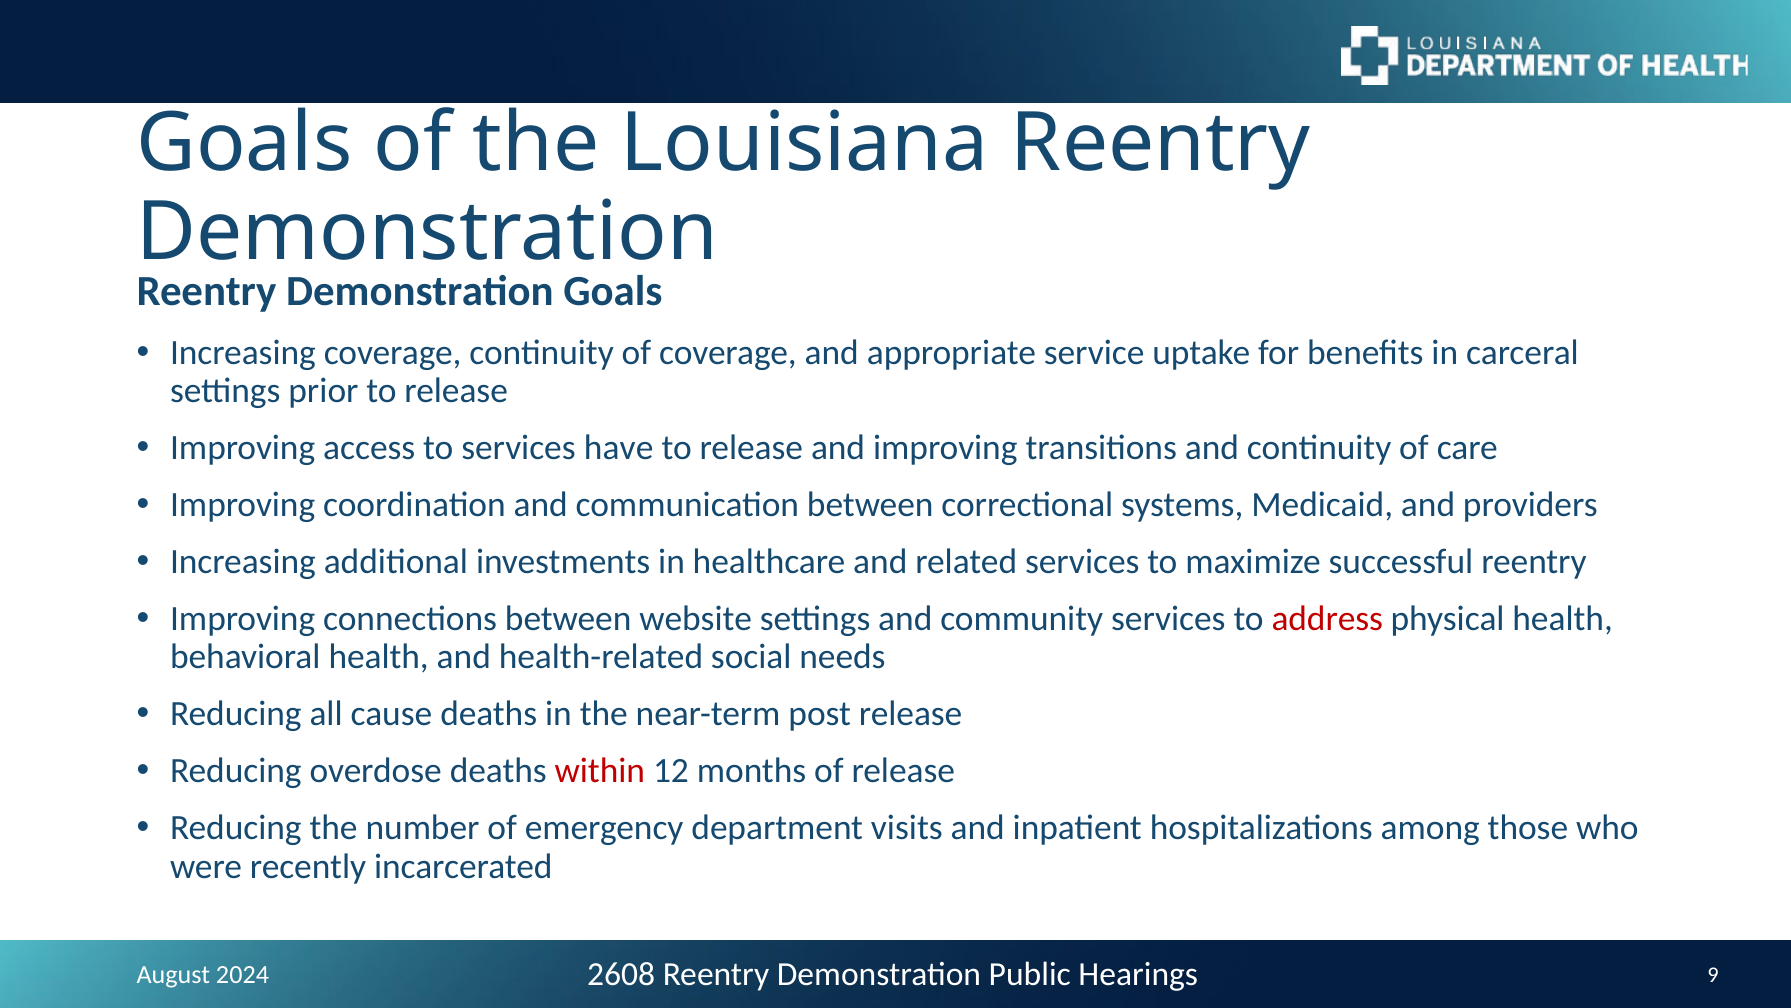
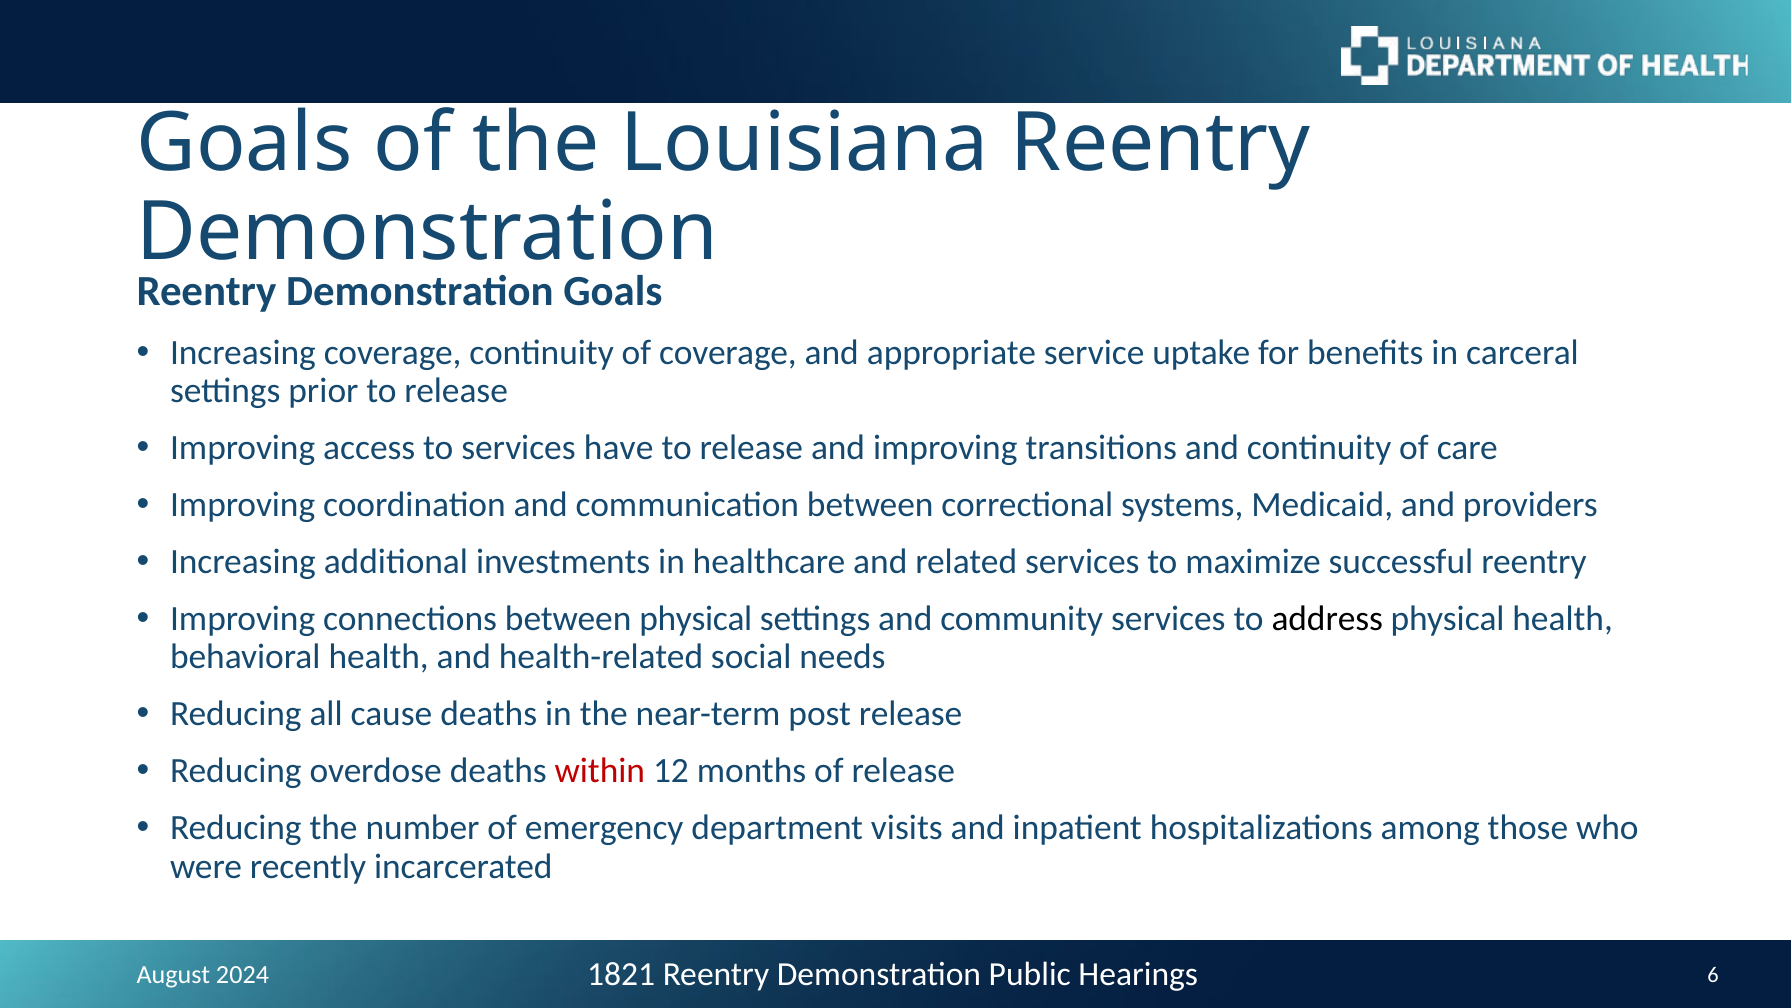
between website: website -> physical
address colour: red -> black
2608: 2608 -> 1821
9: 9 -> 6
